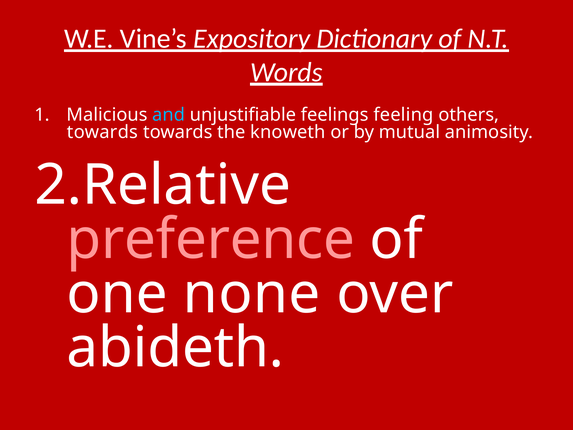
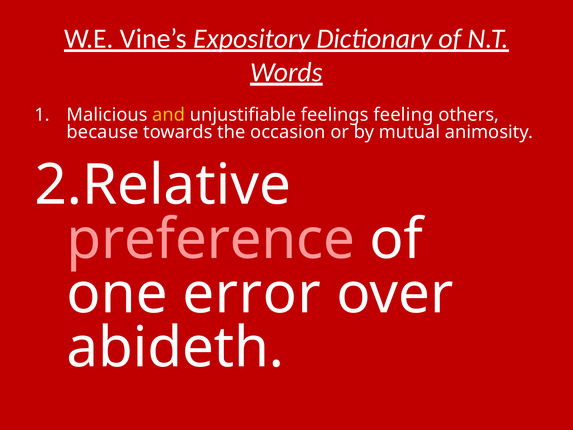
and colour: light blue -> yellow
towards at (102, 132): towards -> because
knoweth: knoweth -> occasion
none: none -> error
